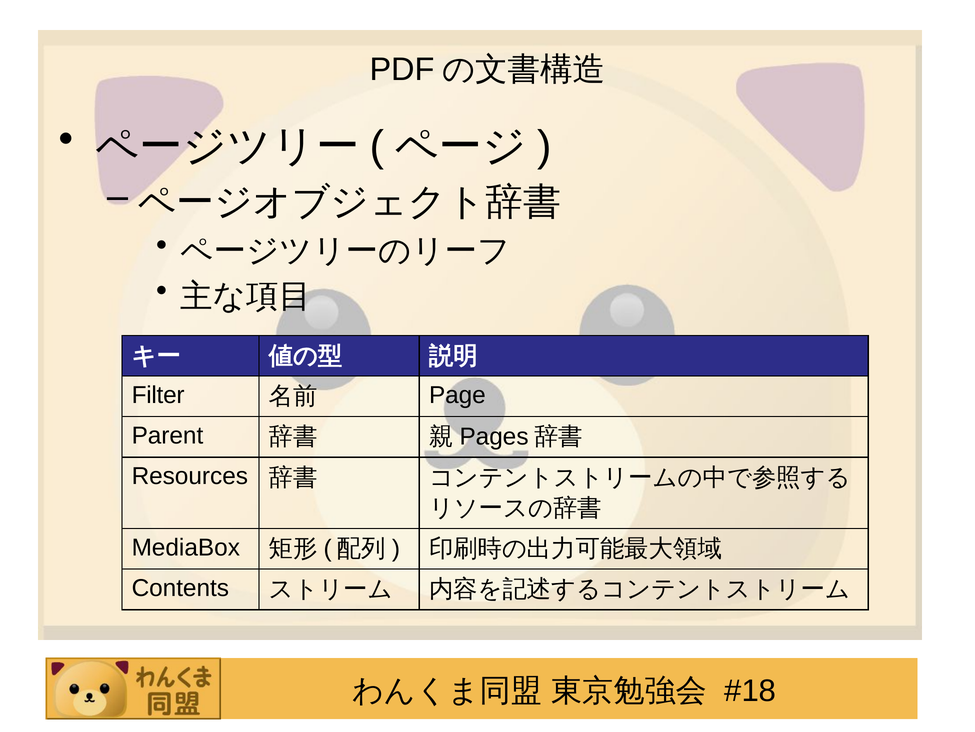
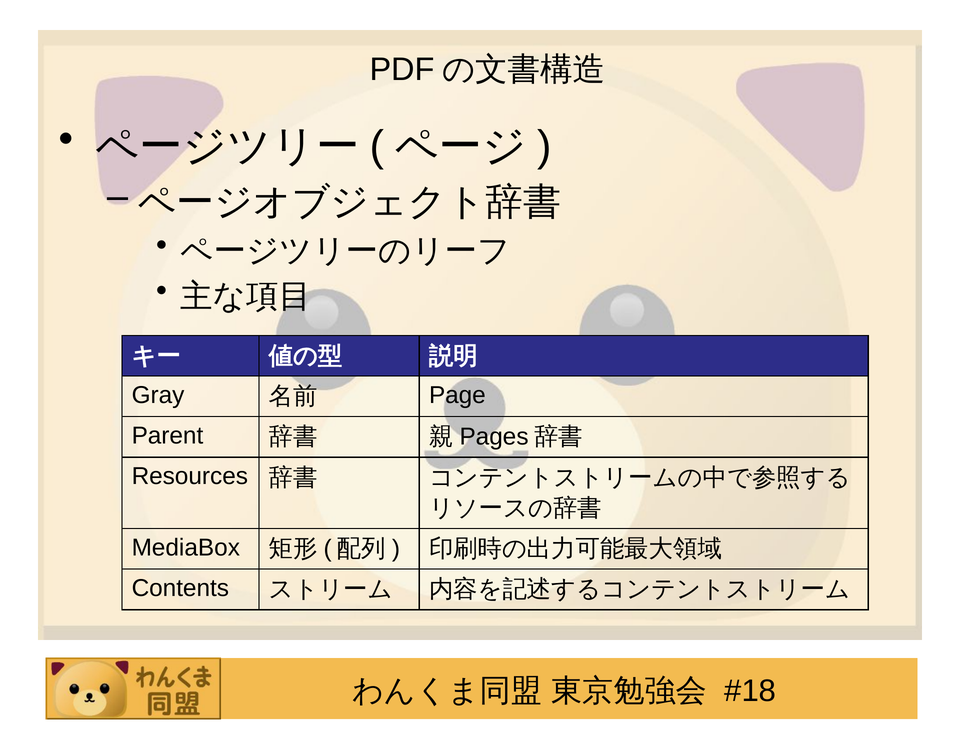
Filter: Filter -> Gray
